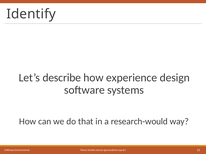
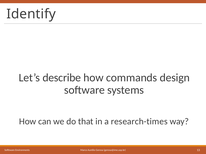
experience: experience -> commands
research-would: research-would -> research-times
